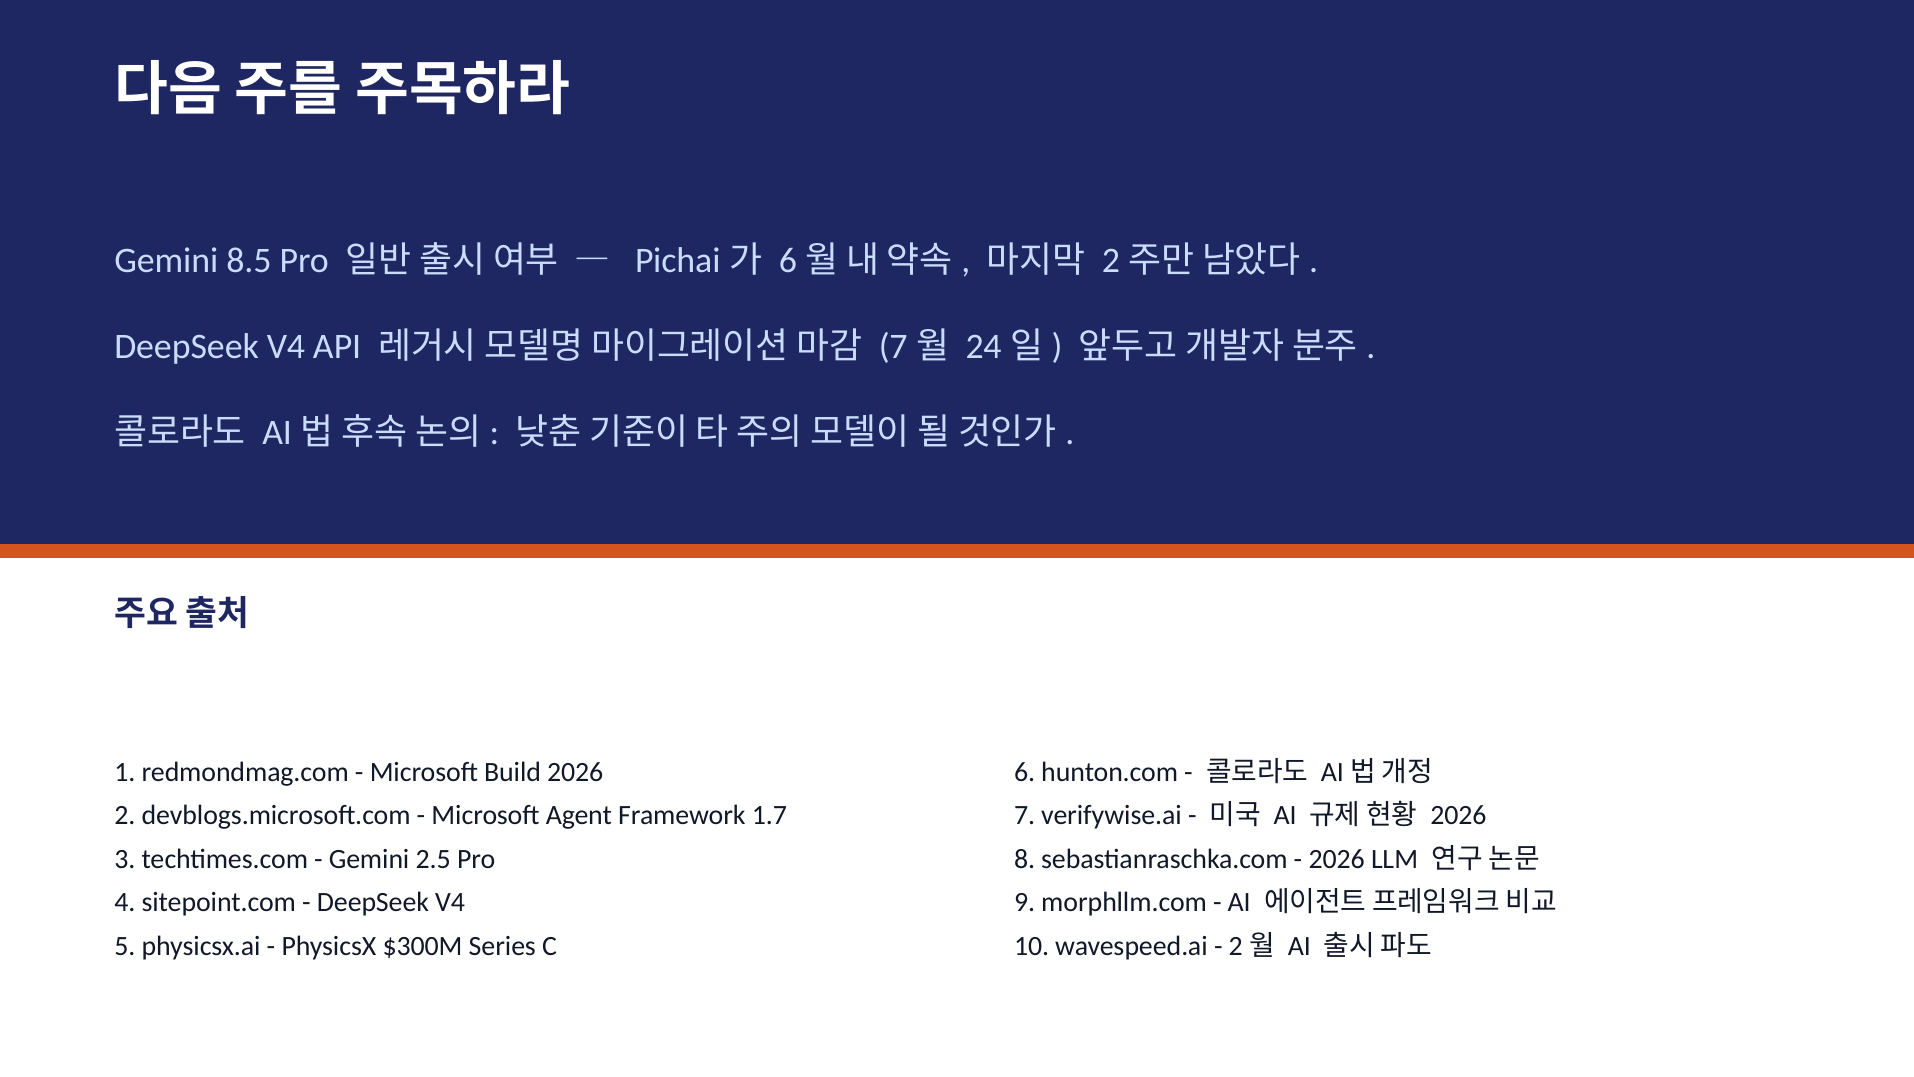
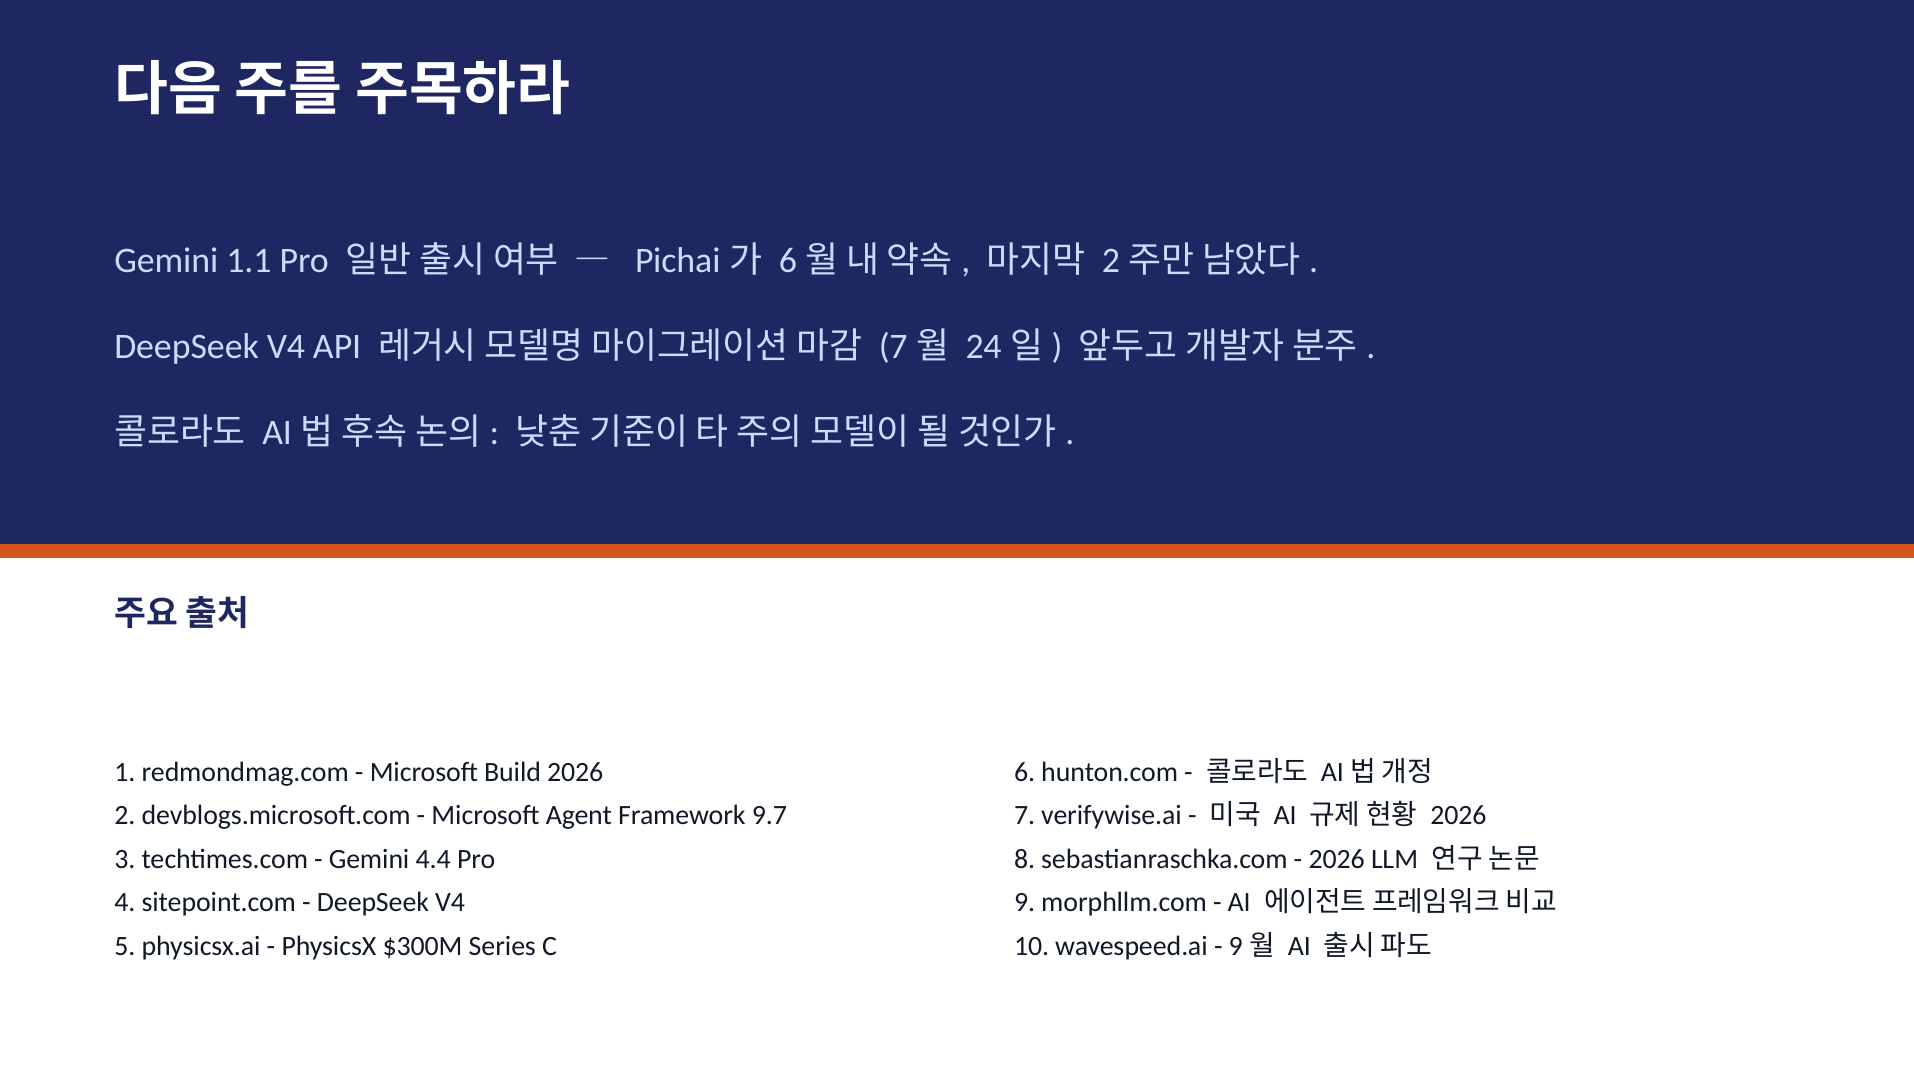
8.5: 8.5 -> 1.1
1.7: 1.7 -> 9.7
2.5: 2.5 -> 4.4
2 at (1236, 946): 2 -> 9
